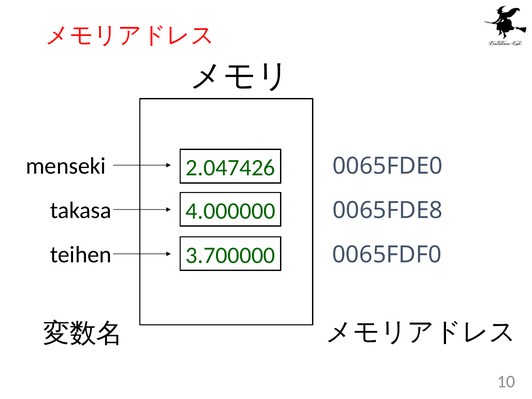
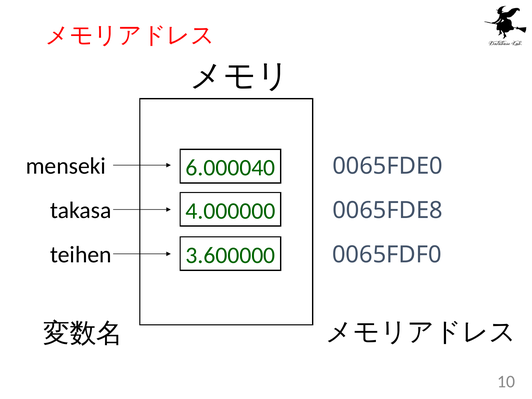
2.047426: 2.047426 -> 6.000040
3.700000: 3.700000 -> 3.600000
